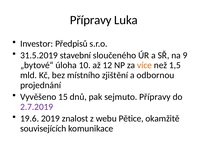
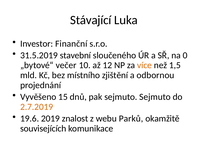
Přípravy at (91, 20): Přípravy -> Stávající
Předpisů: Předpisů -> Finanční
9: 9 -> 0
úloha: úloha -> večer
sejmuto Přípravy: Přípravy -> Sejmuto
2.7.2019 colour: purple -> orange
Pětice: Pětice -> Parků
